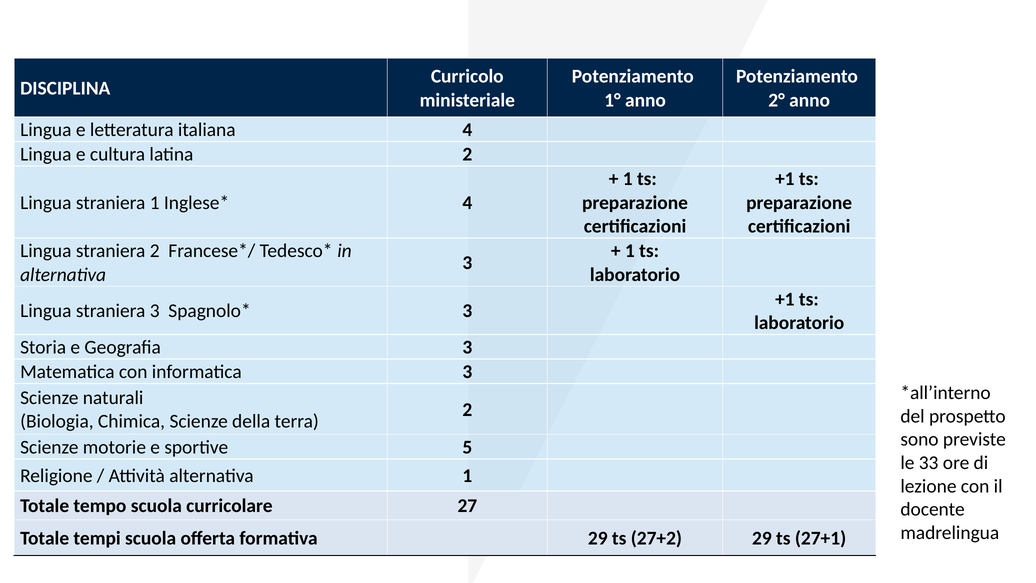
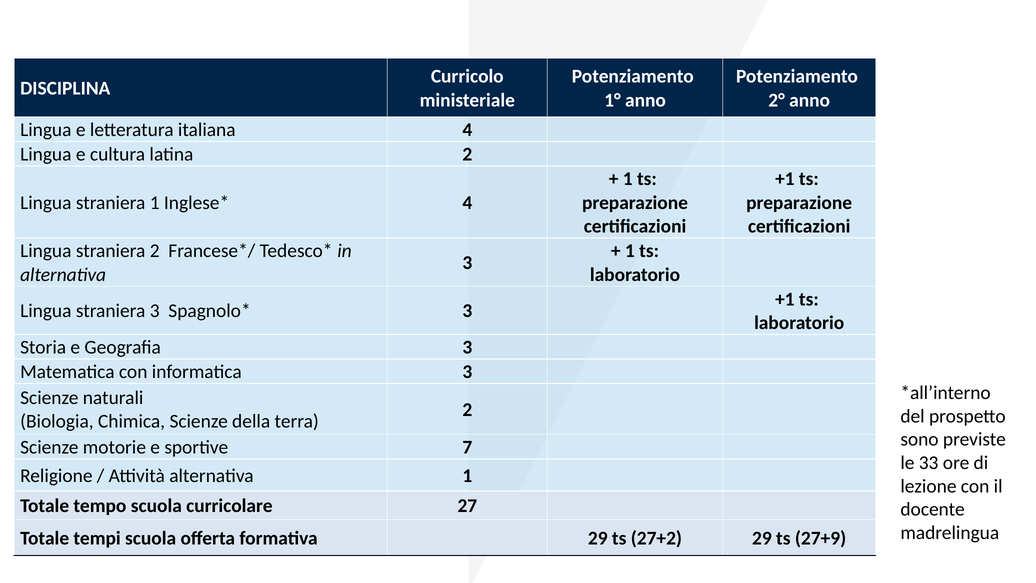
5: 5 -> 7
27+1: 27+1 -> 27+9
